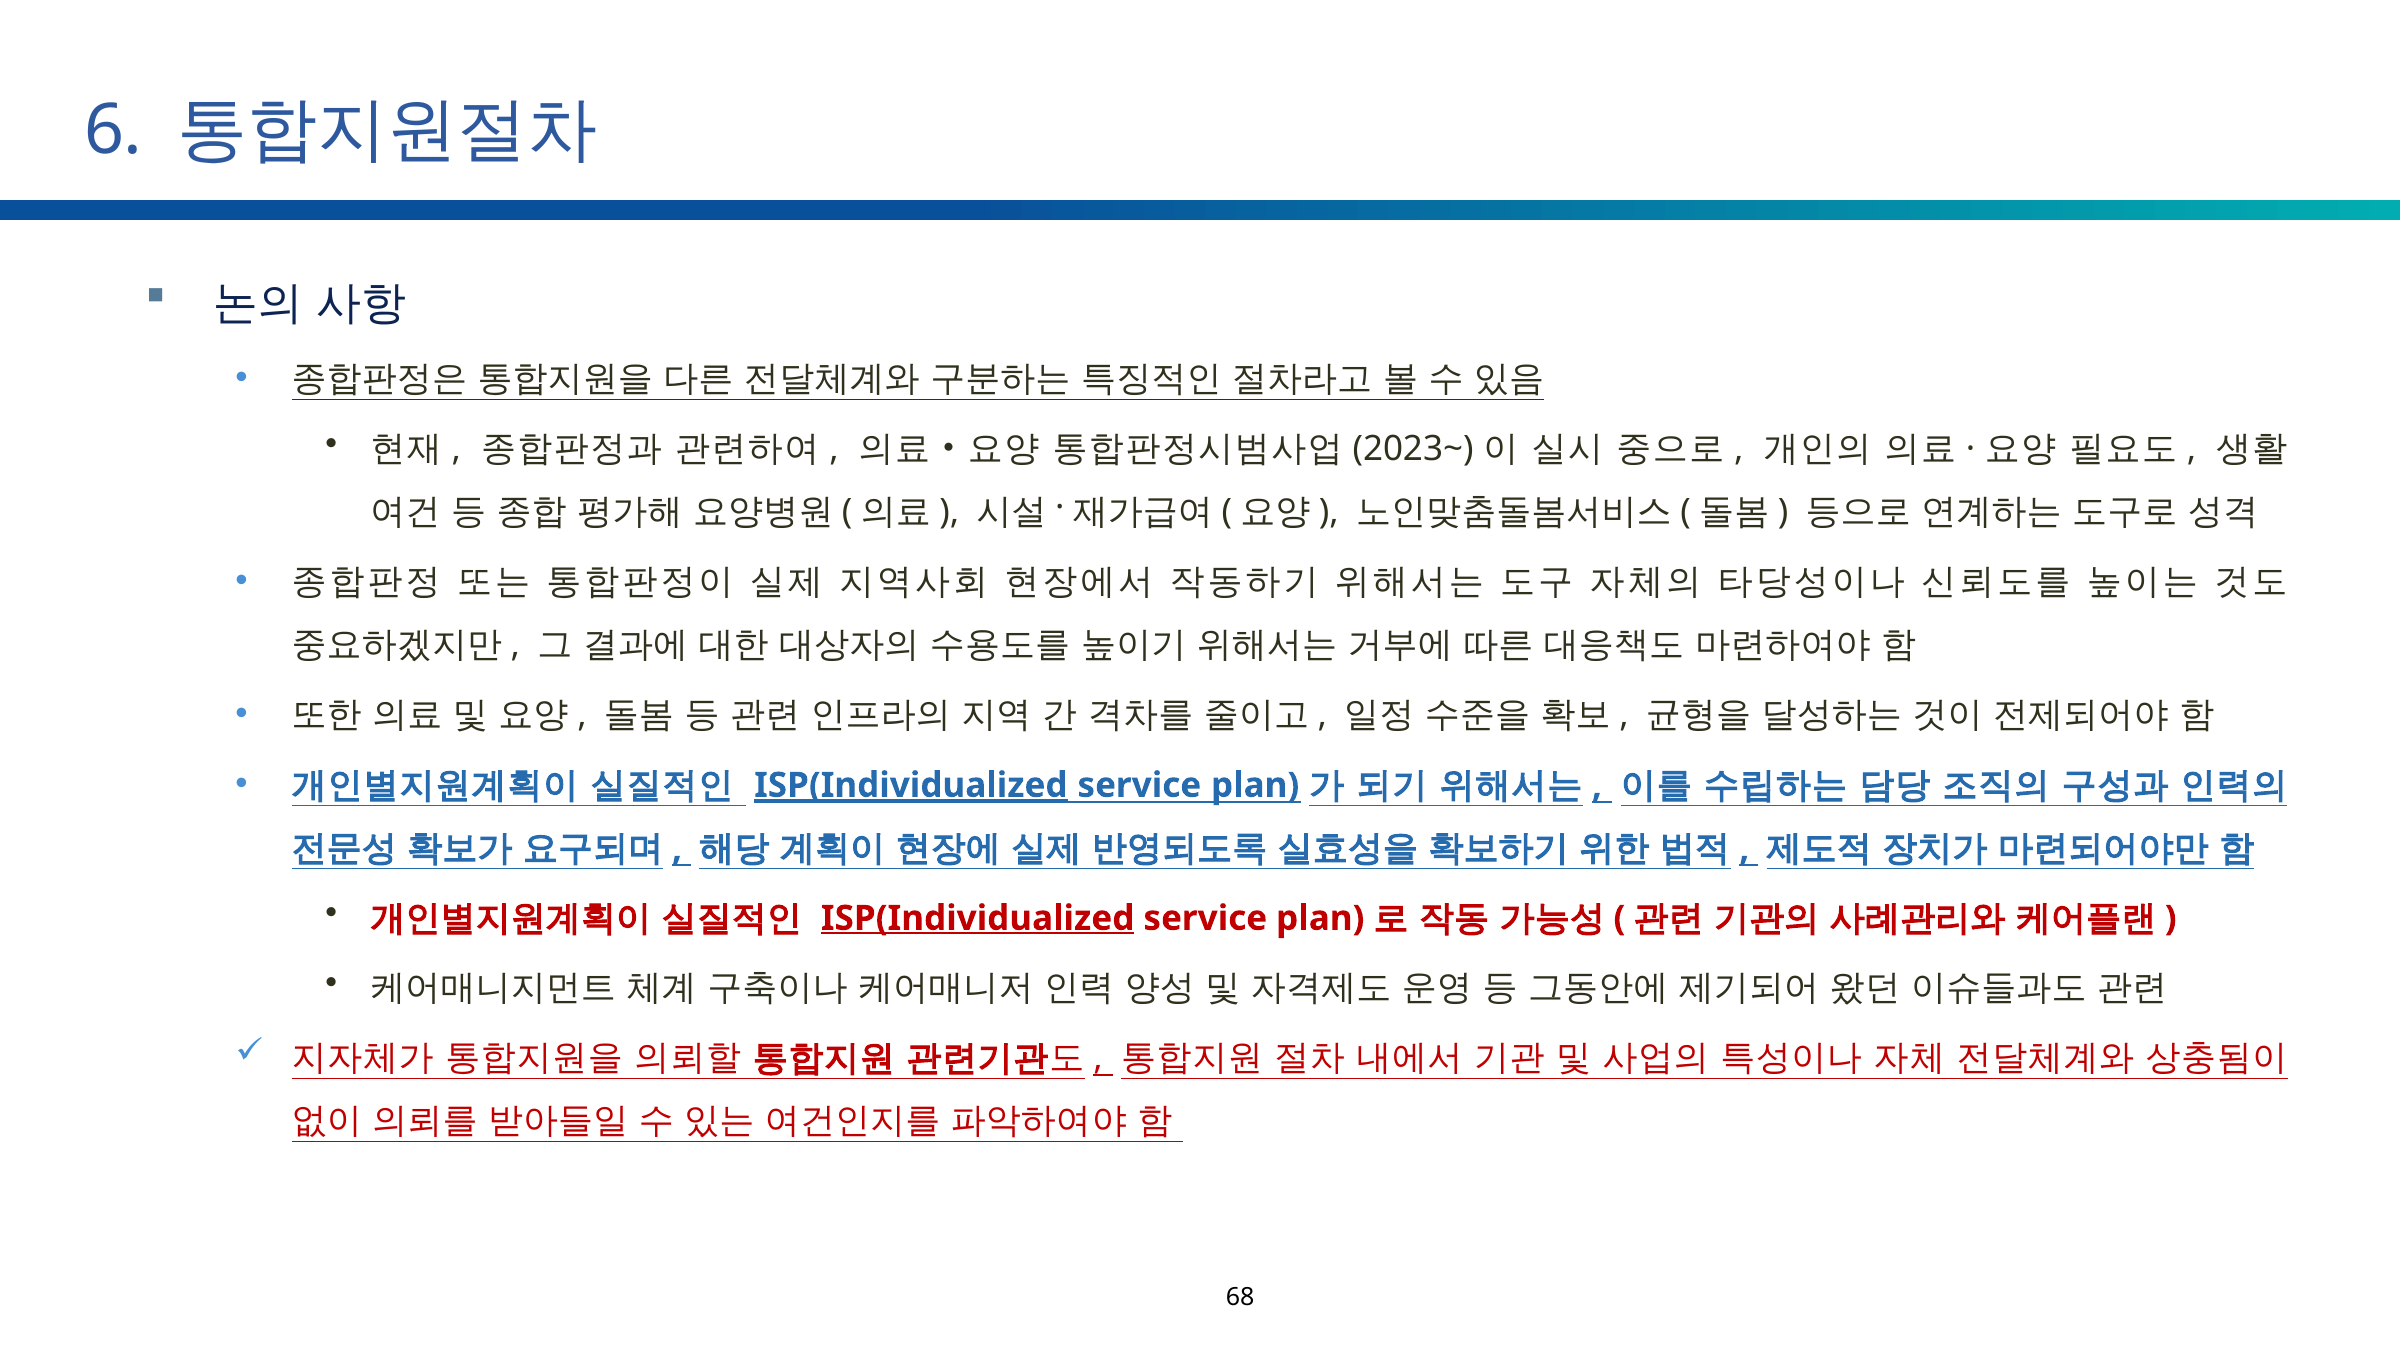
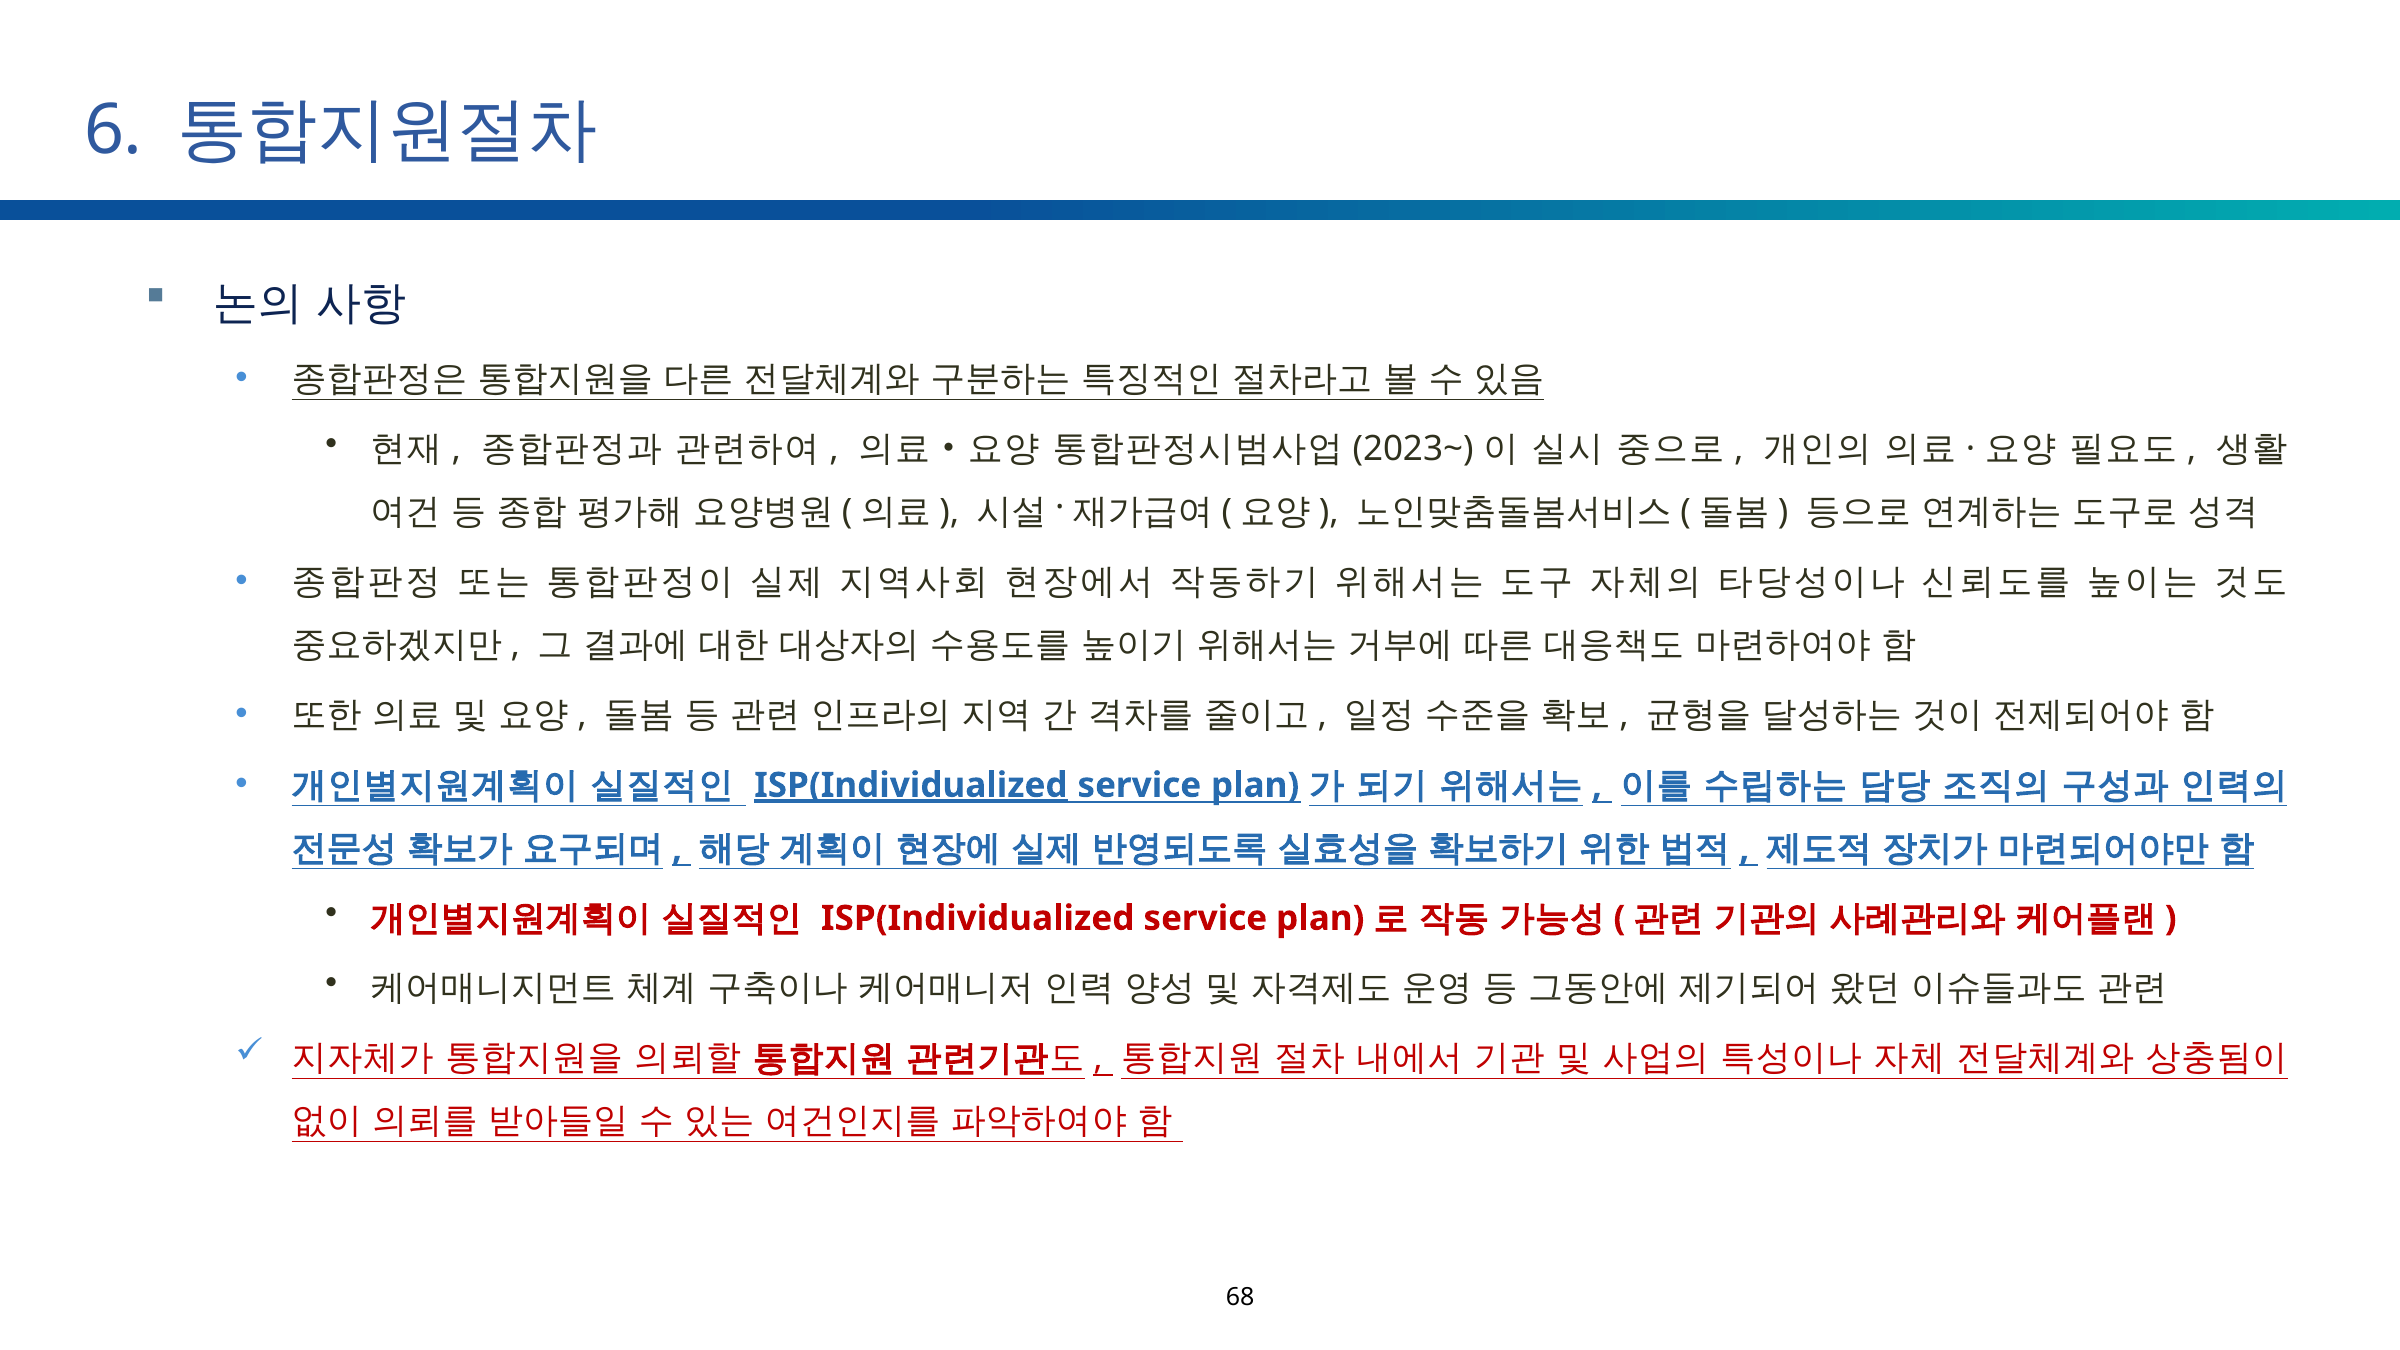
ISP(Individualized at (978, 918) underline: present -> none
